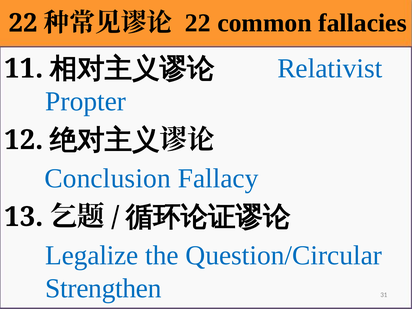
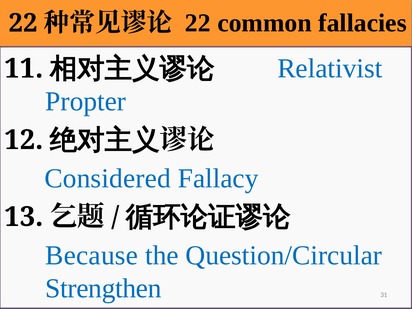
Conclusion: Conclusion -> Considered
Legalize: Legalize -> Because
